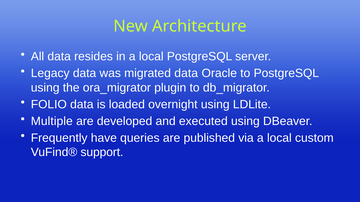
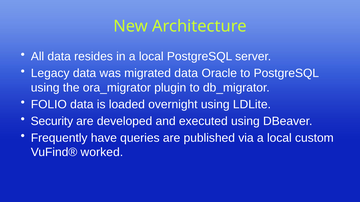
Multiple: Multiple -> Security
support: support -> worked
